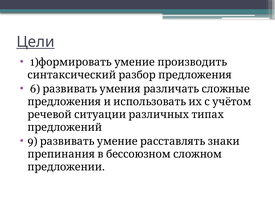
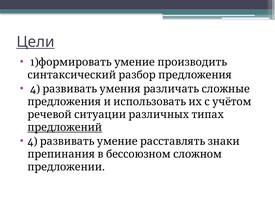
6 at (35, 89): 6 -> 4
предложений underline: none -> present
9 at (32, 142): 9 -> 4
